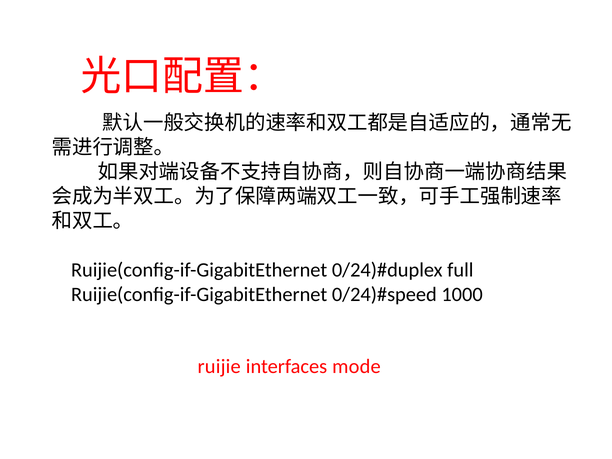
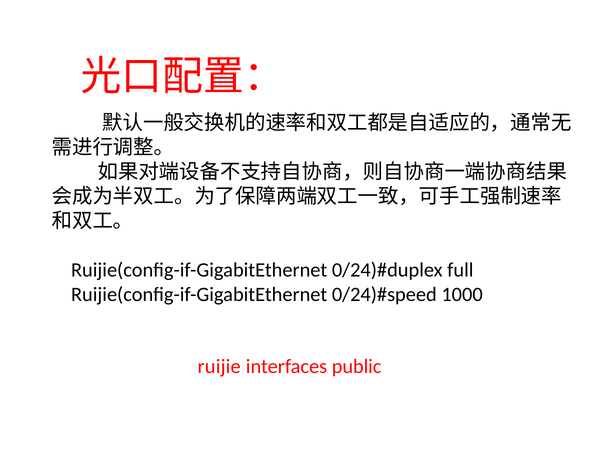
mode: mode -> public
